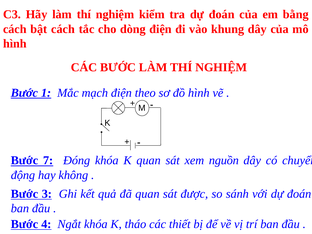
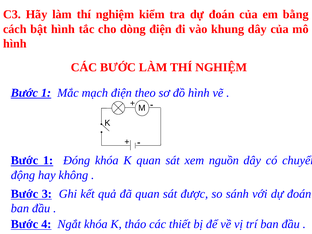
bật cách: cách -> hình
7 at (48, 160): 7 -> 1
